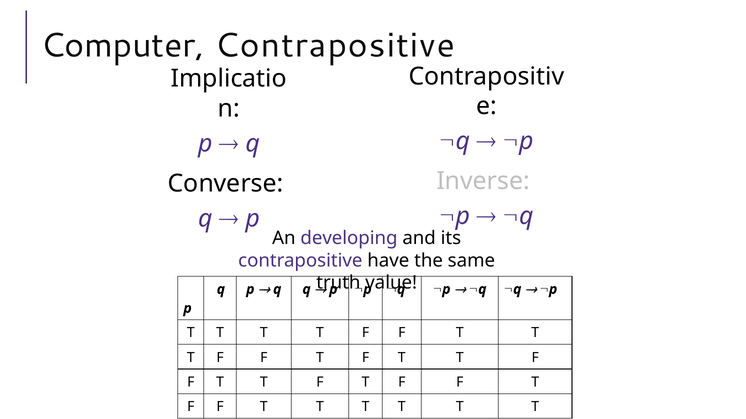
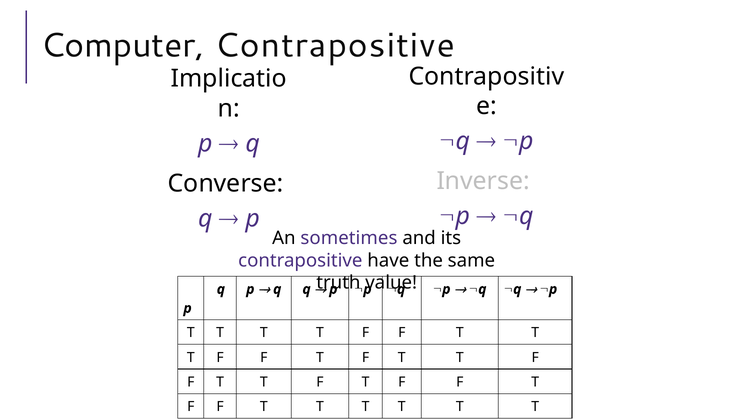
developing: developing -> sometimes
